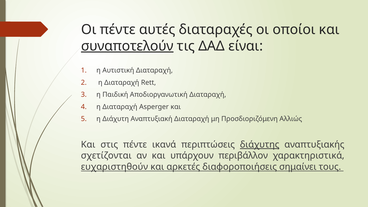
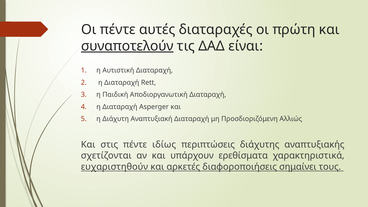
οποίοι: οποίοι -> πρώτη
ικανά: ικανά -> ιδίως
διάχυτης underline: present -> none
περιβάλλον: περιβάλλον -> ερεθίσματα
